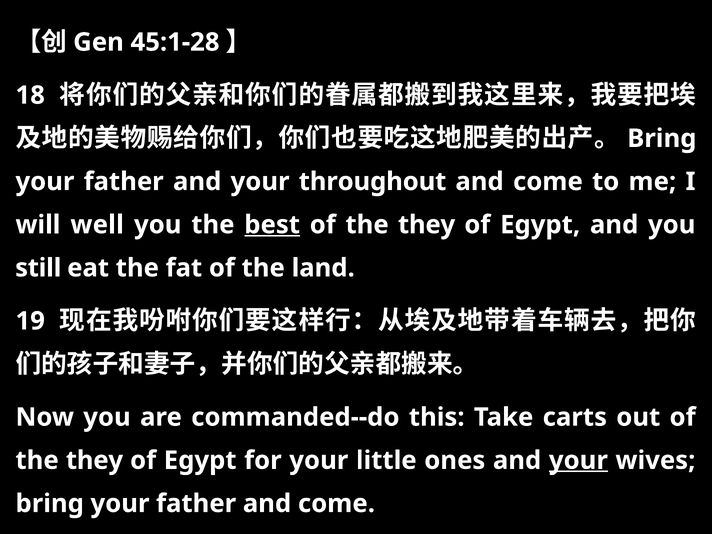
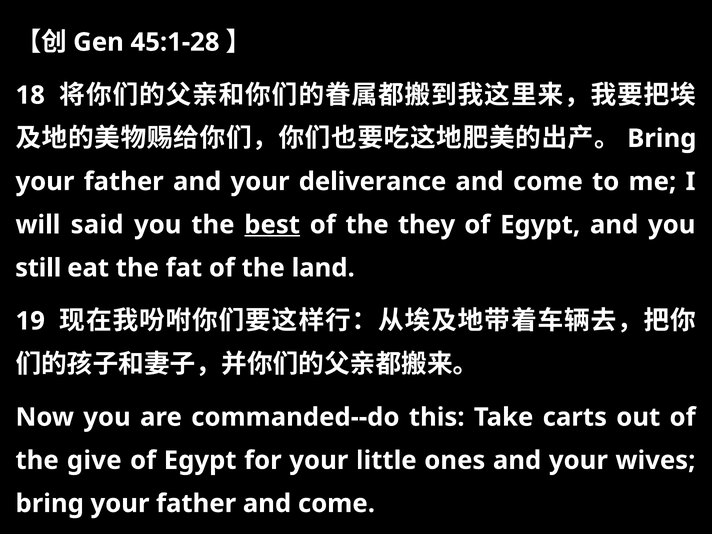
throughout: throughout -> deliverance
well: well -> said
they at (94, 460): they -> give
your at (578, 460) underline: present -> none
